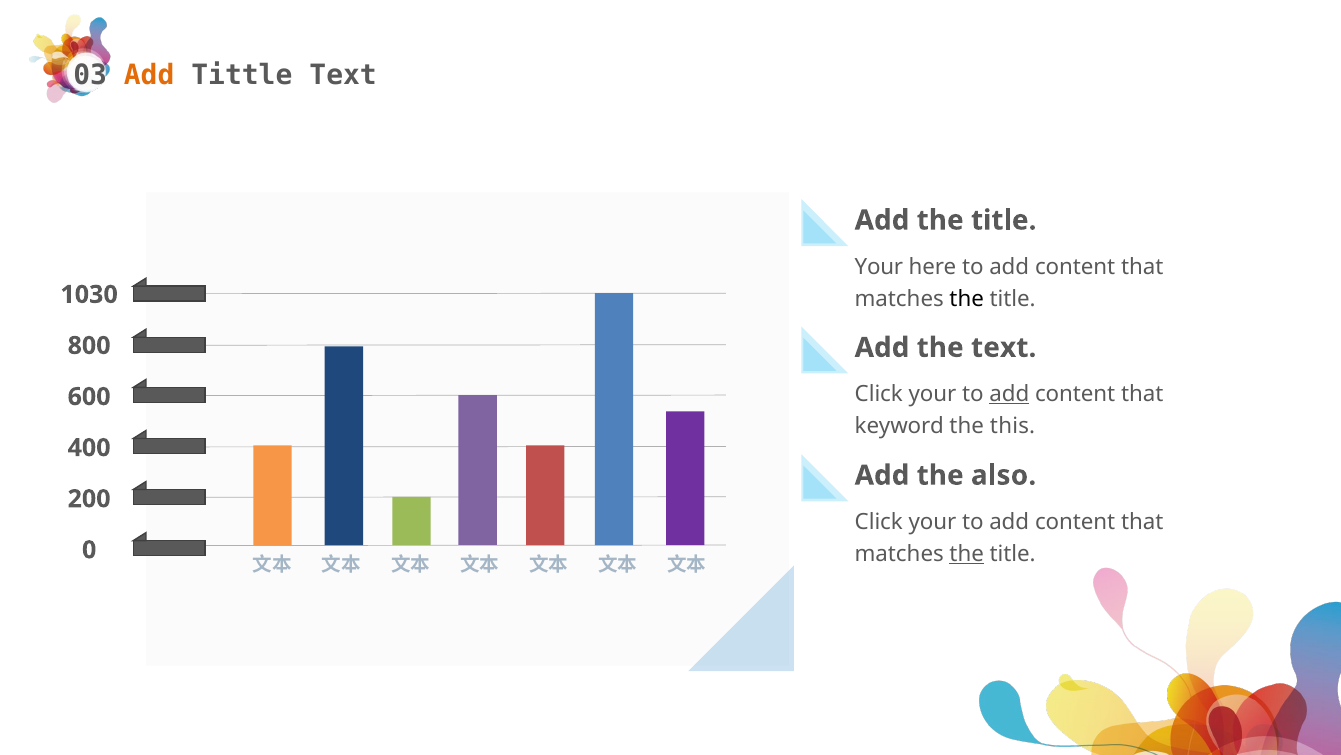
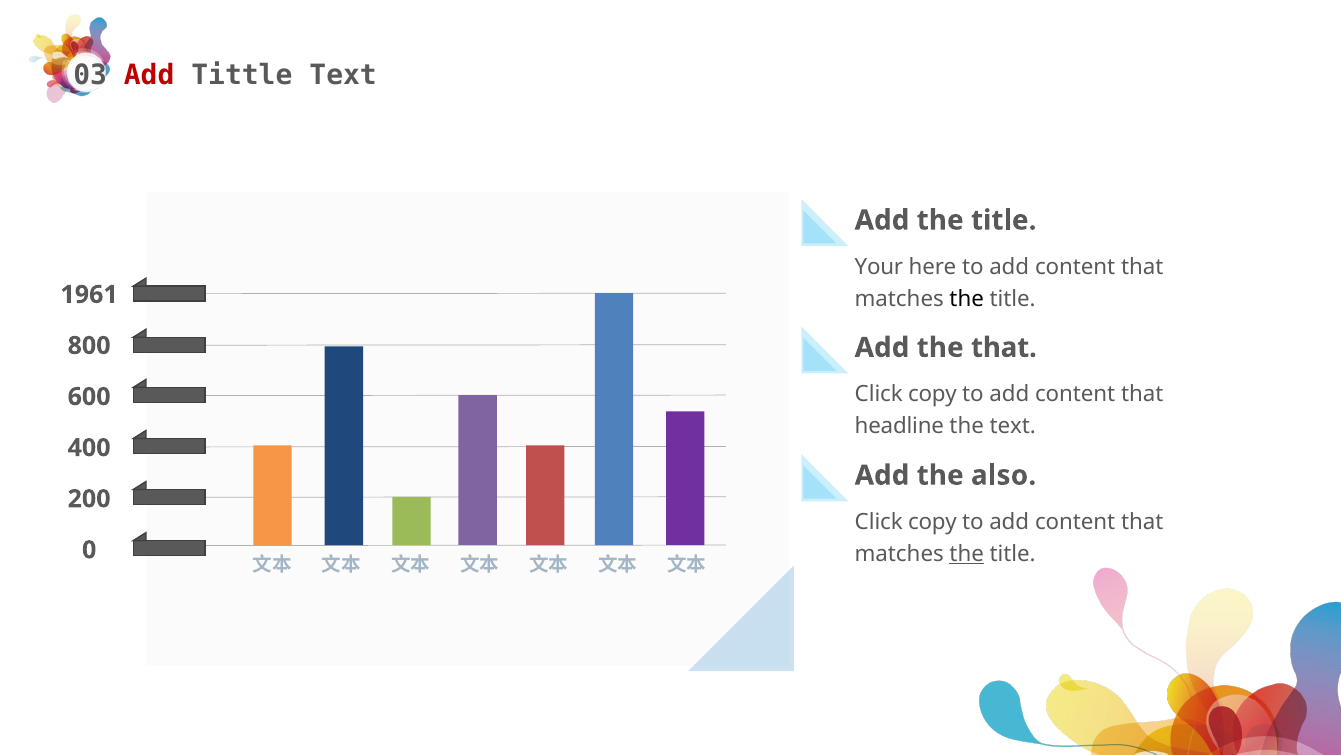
Add at (149, 75) colour: orange -> red
1030: 1030 -> 1961
the text: text -> that
your at (932, 394): your -> copy
add at (1009, 394) underline: present -> none
keyword: keyword -> headline
the this: this -> text
your at (932, 521): your -> copy
